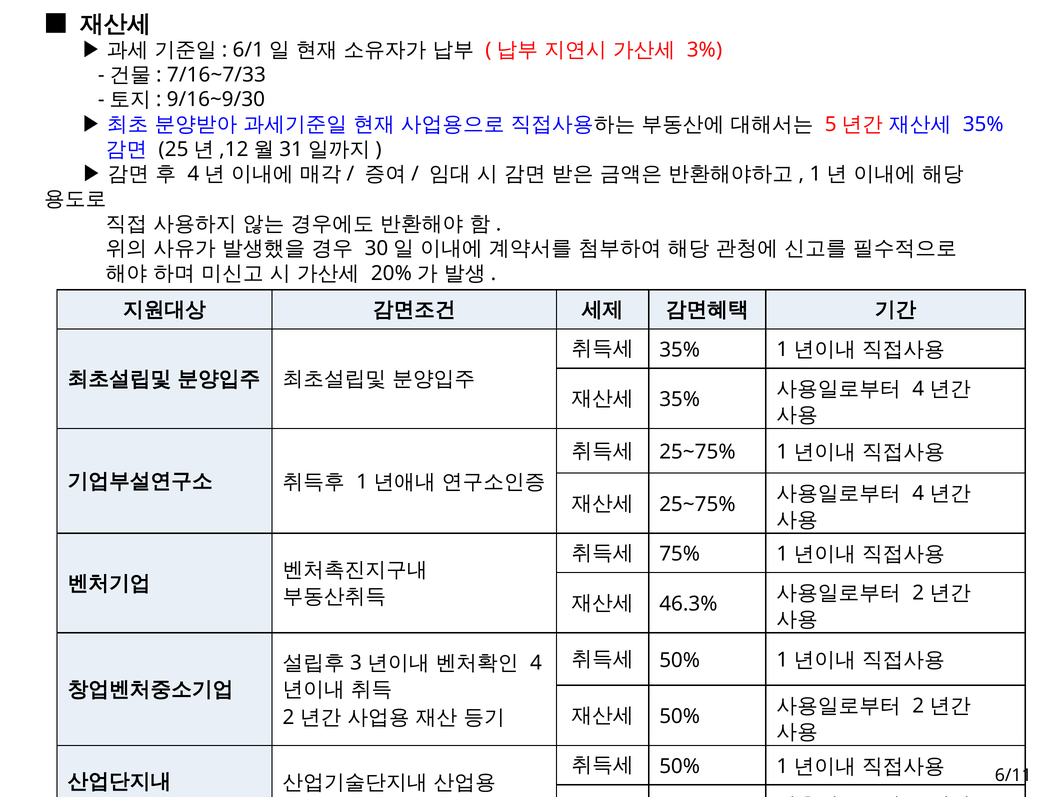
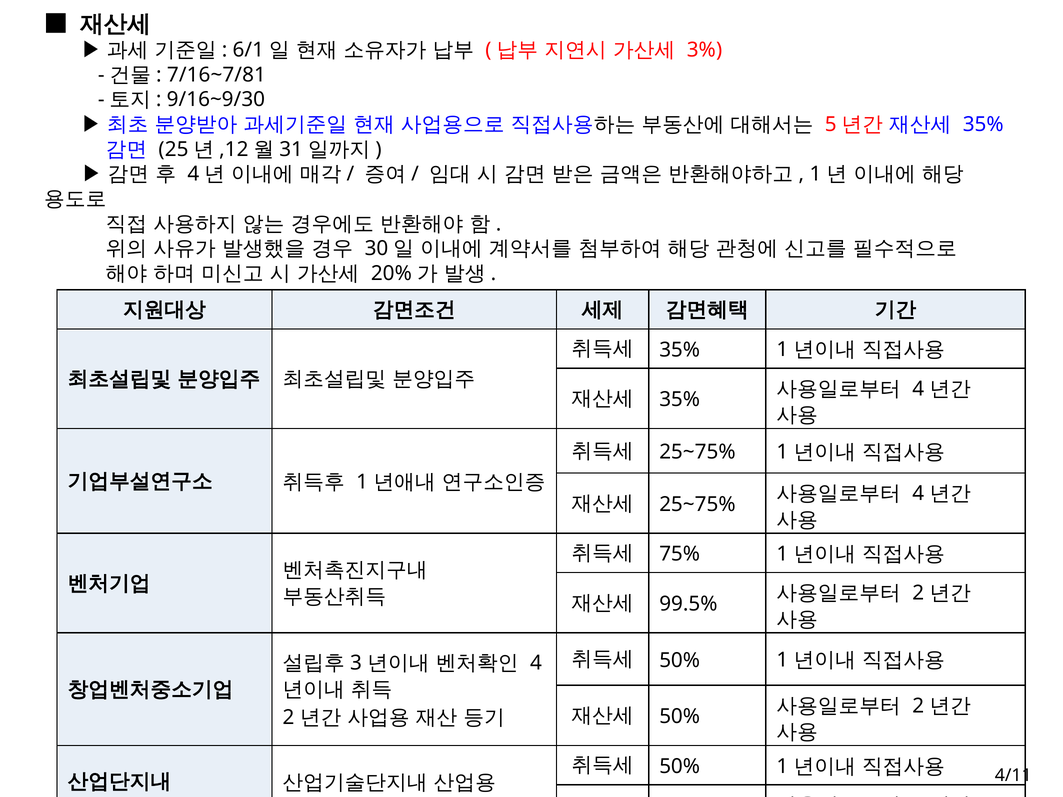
7/16~7/33: 7/16~7/33 -> 7/16~7/81
46.3%: 46.3% -> 99.5%
6/11: 6/11 -> 4/11
